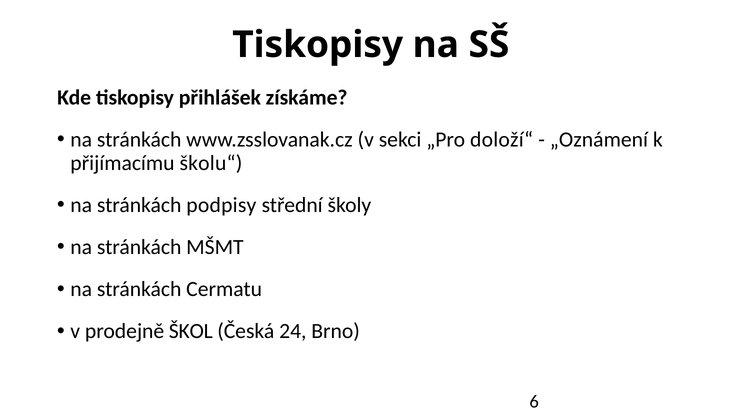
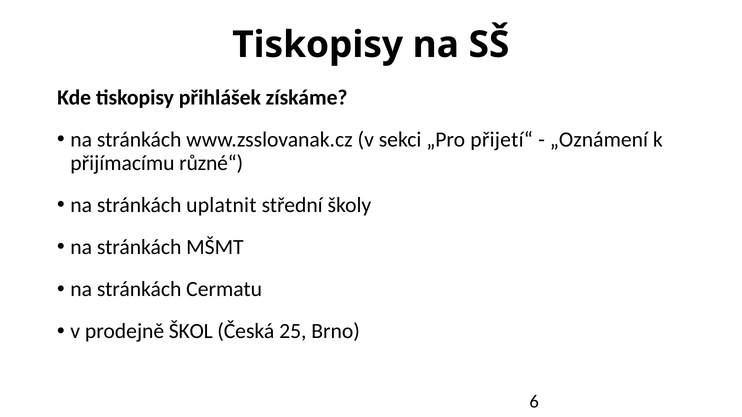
doloží“: doloží“ -> přijetí“
školu“: školu“ -> různé“
podpisy: podpisy -> uplatnit
24: 24 -> 25
